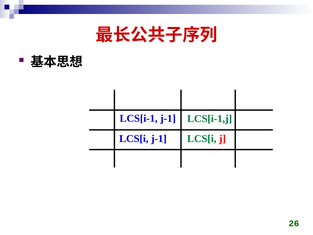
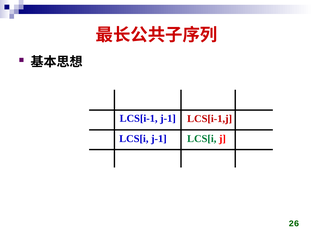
LCS[i-1,j colour: green -> red
